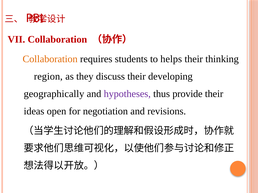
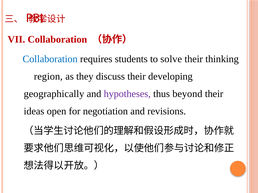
Collaboration at (50, 59) colour: orange -> blue
helps: helps -> solve
provide: provide -> beyond
